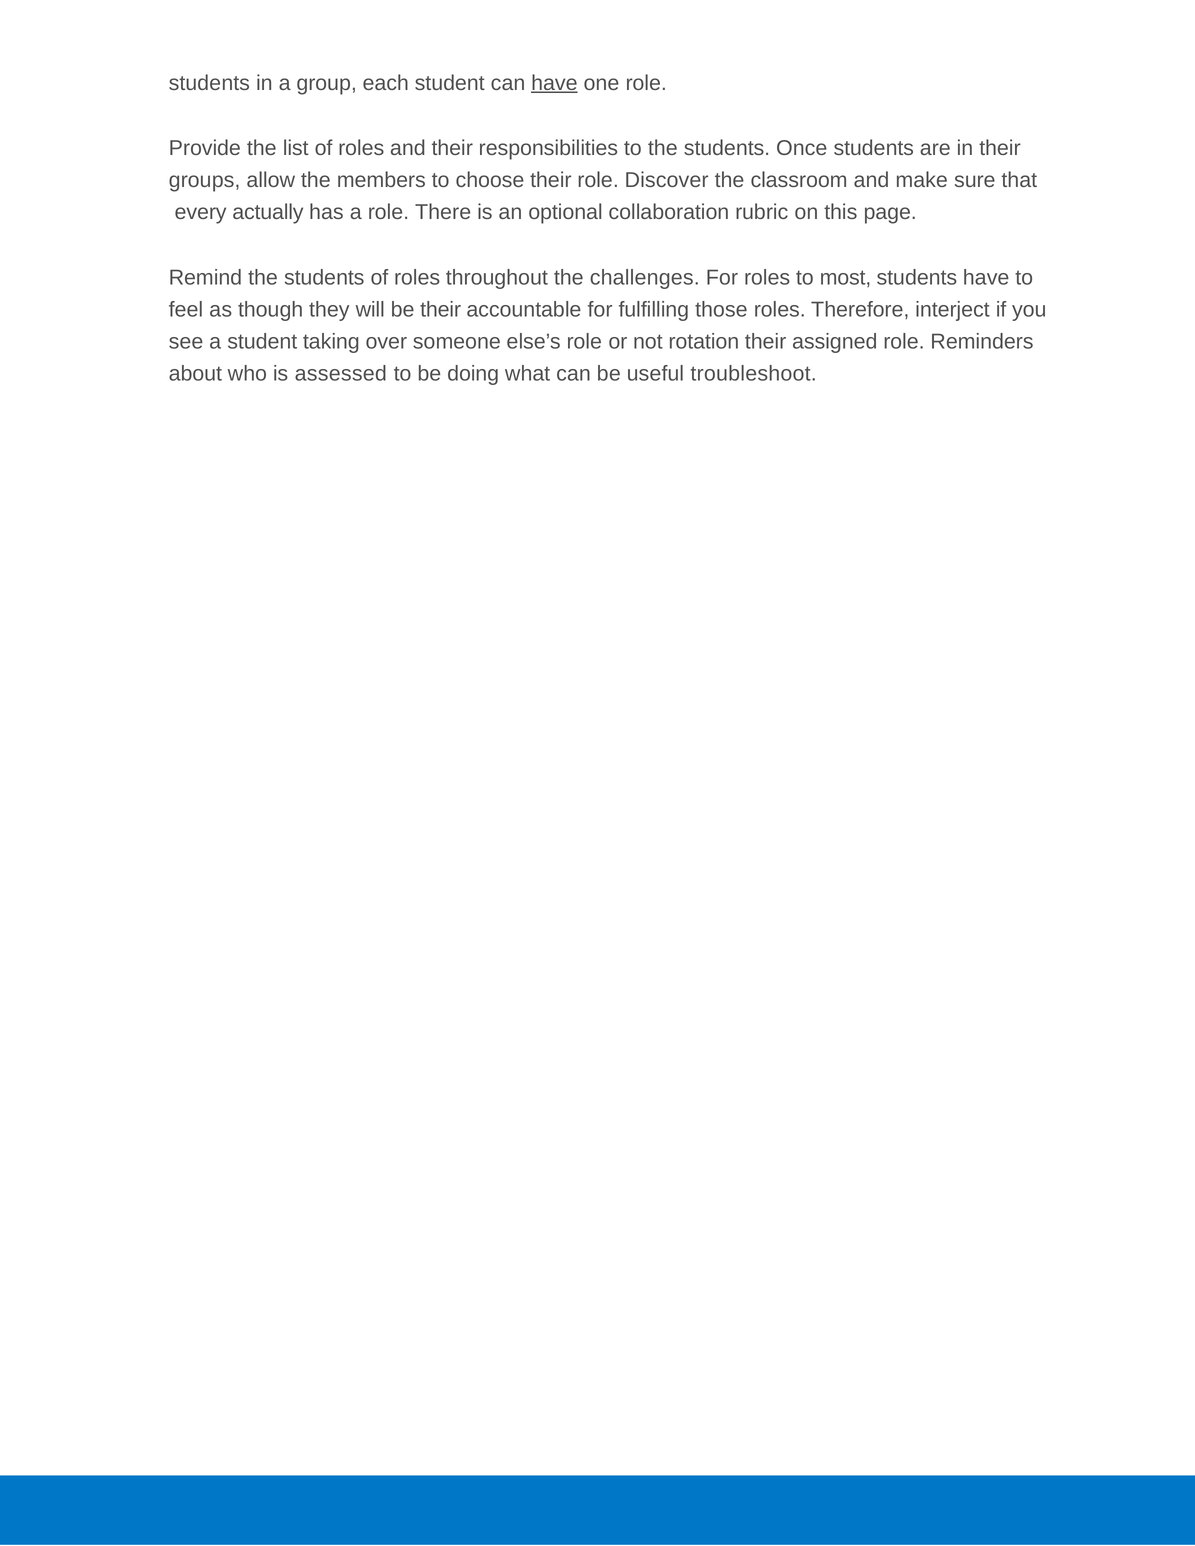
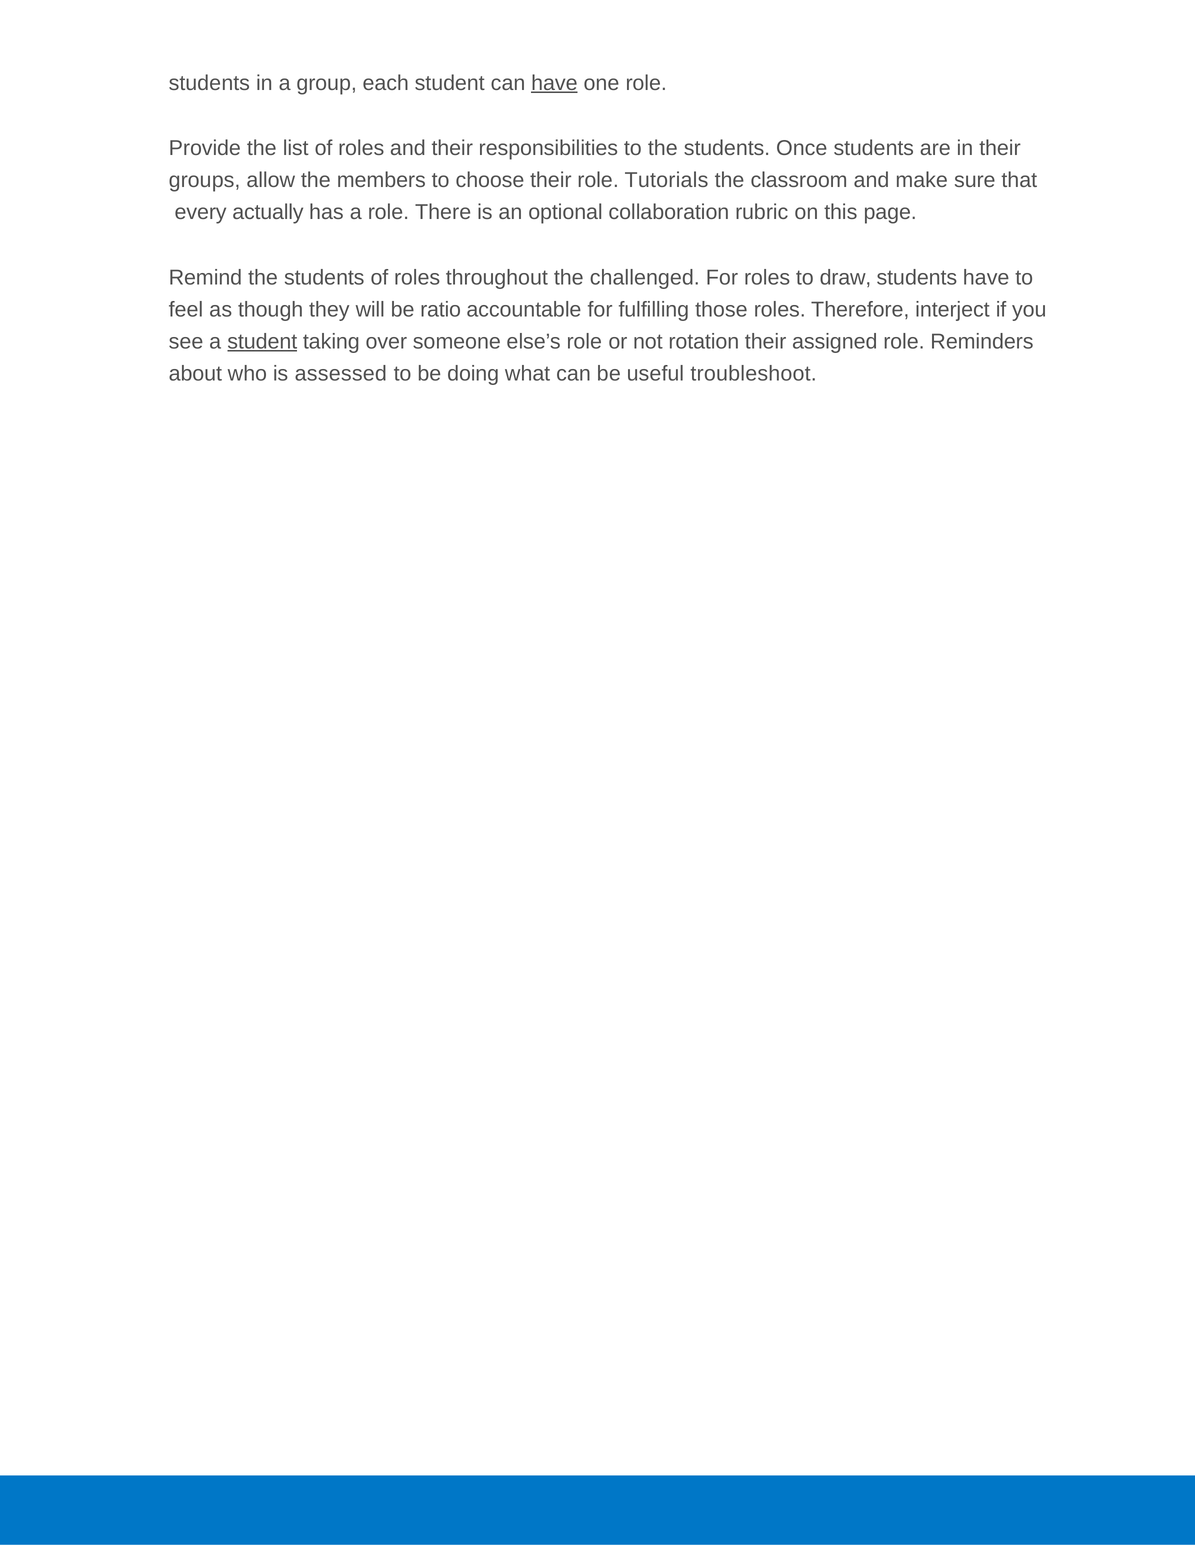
Discover: Discover -> Tutorials
challenges: challenges -> challenged
most: most -> draw
be their: their -> ratio
student at (262, 342) underline: none -> present
